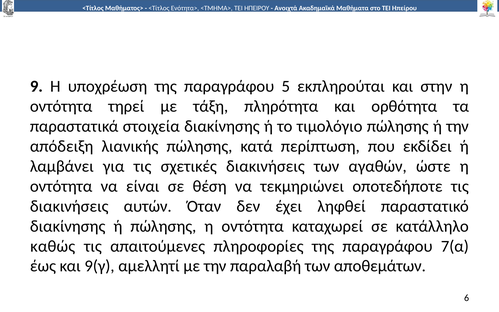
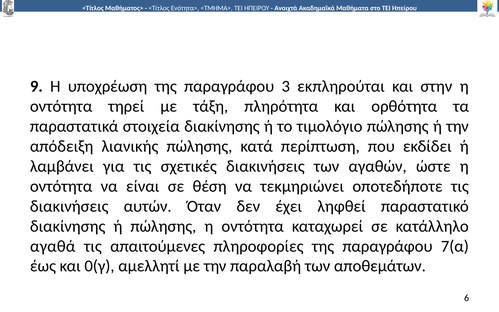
5: 5 -> 3
καθώς: καθώς -> αγαθά
9(γ: 9(γ -> 0(γ
